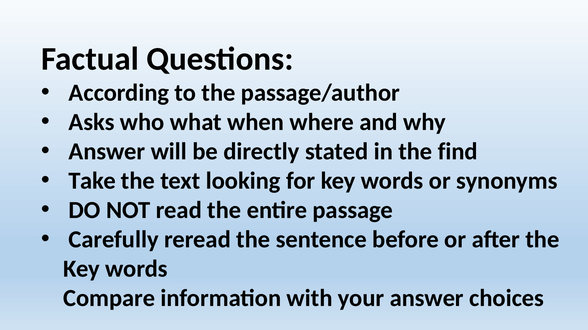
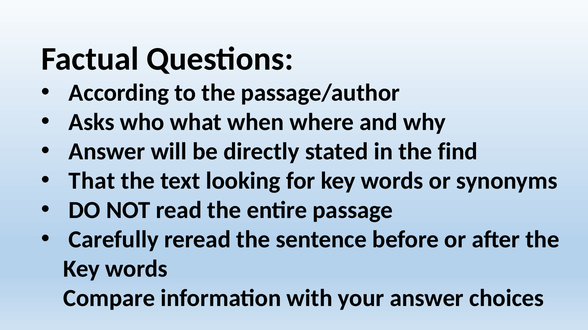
Take: Take -> That
